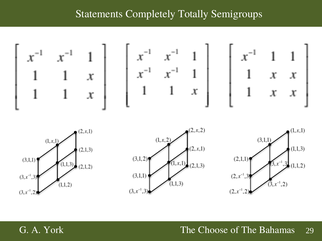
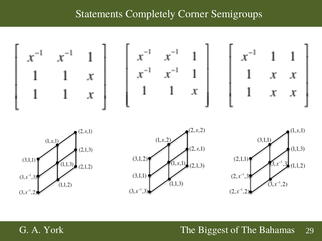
Totally: Totally -> Corner
Choose: Choose -> Biggest
